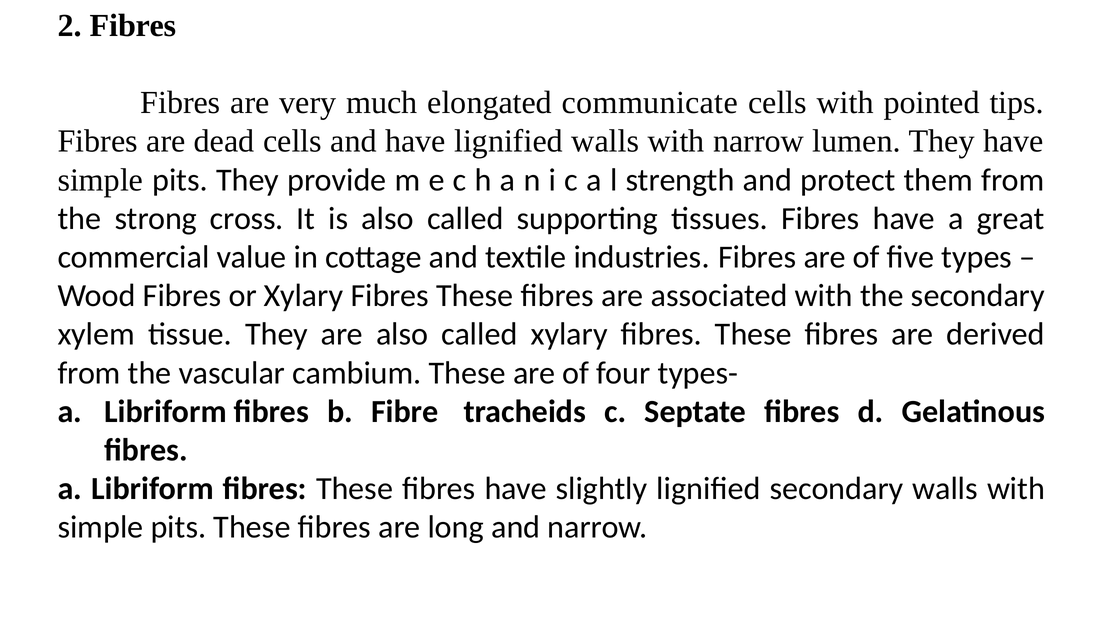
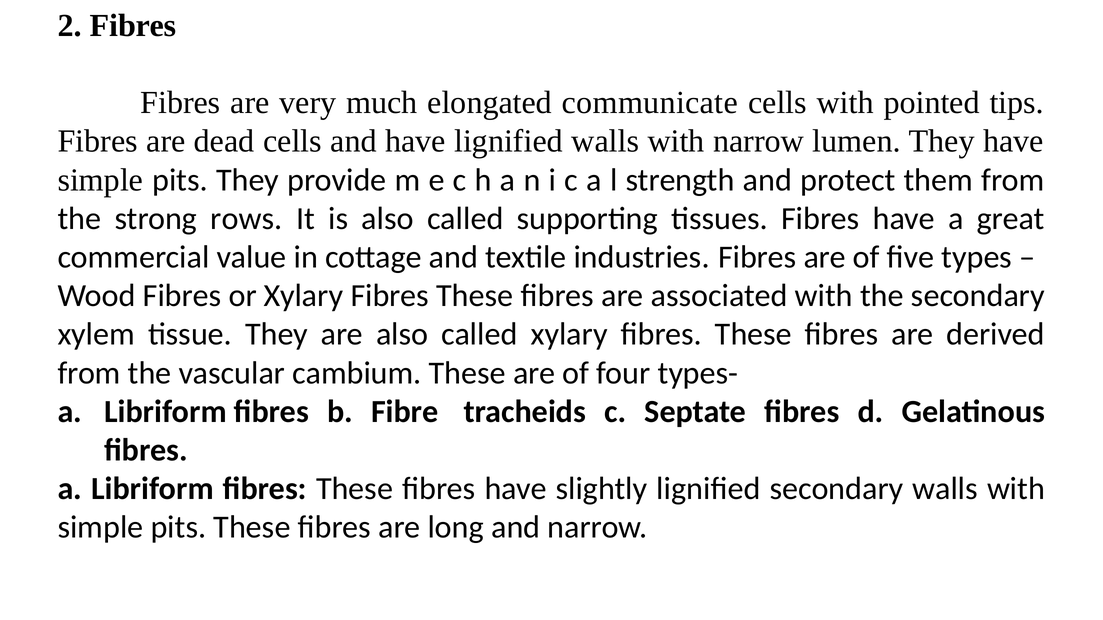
cross: cross -> rows
